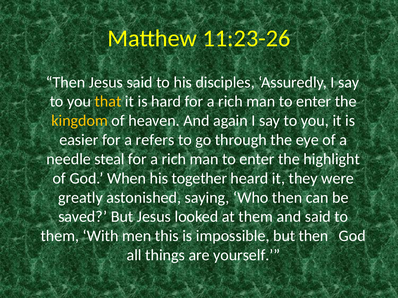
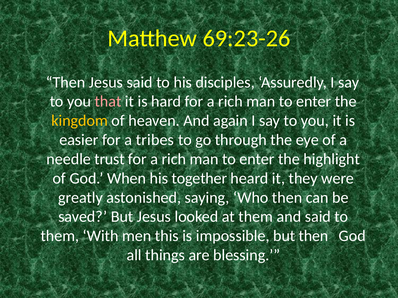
11:23-26: 11:23-26 -> 69:23-26
that colour: yellow -> pink
refers: refers -> tribes
steal: steal -> trust
yourself: yourself -> blessing
